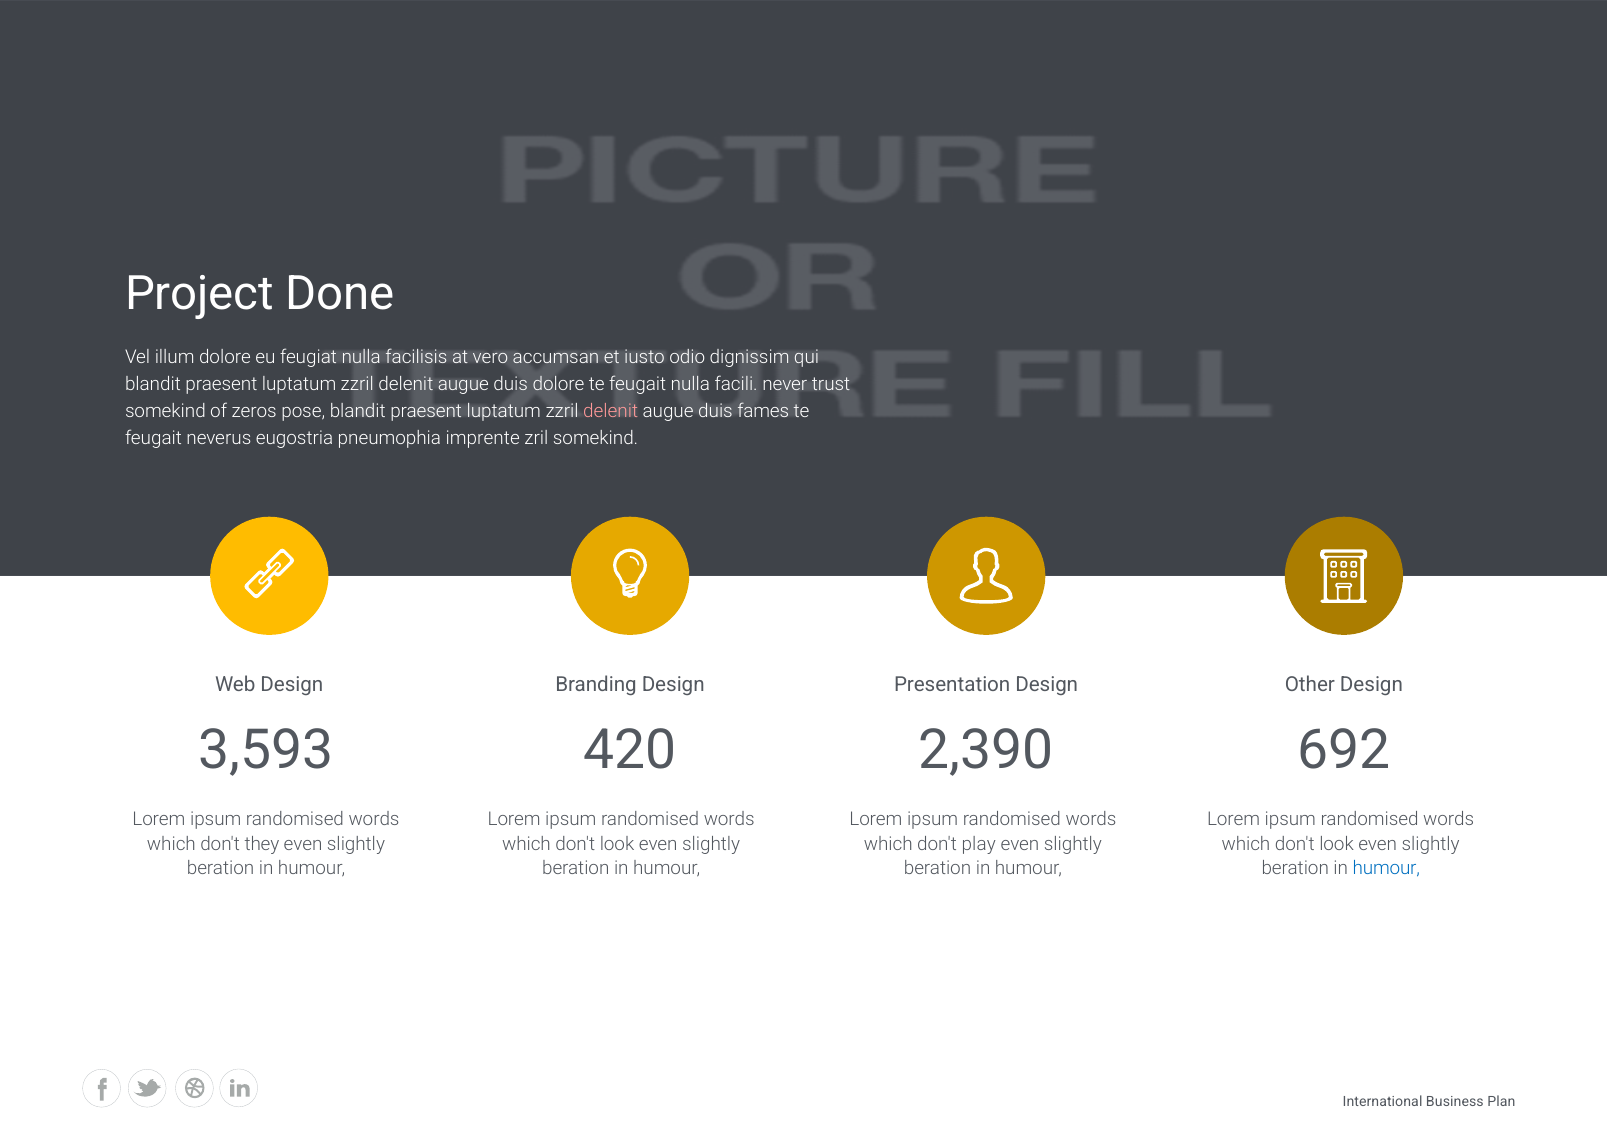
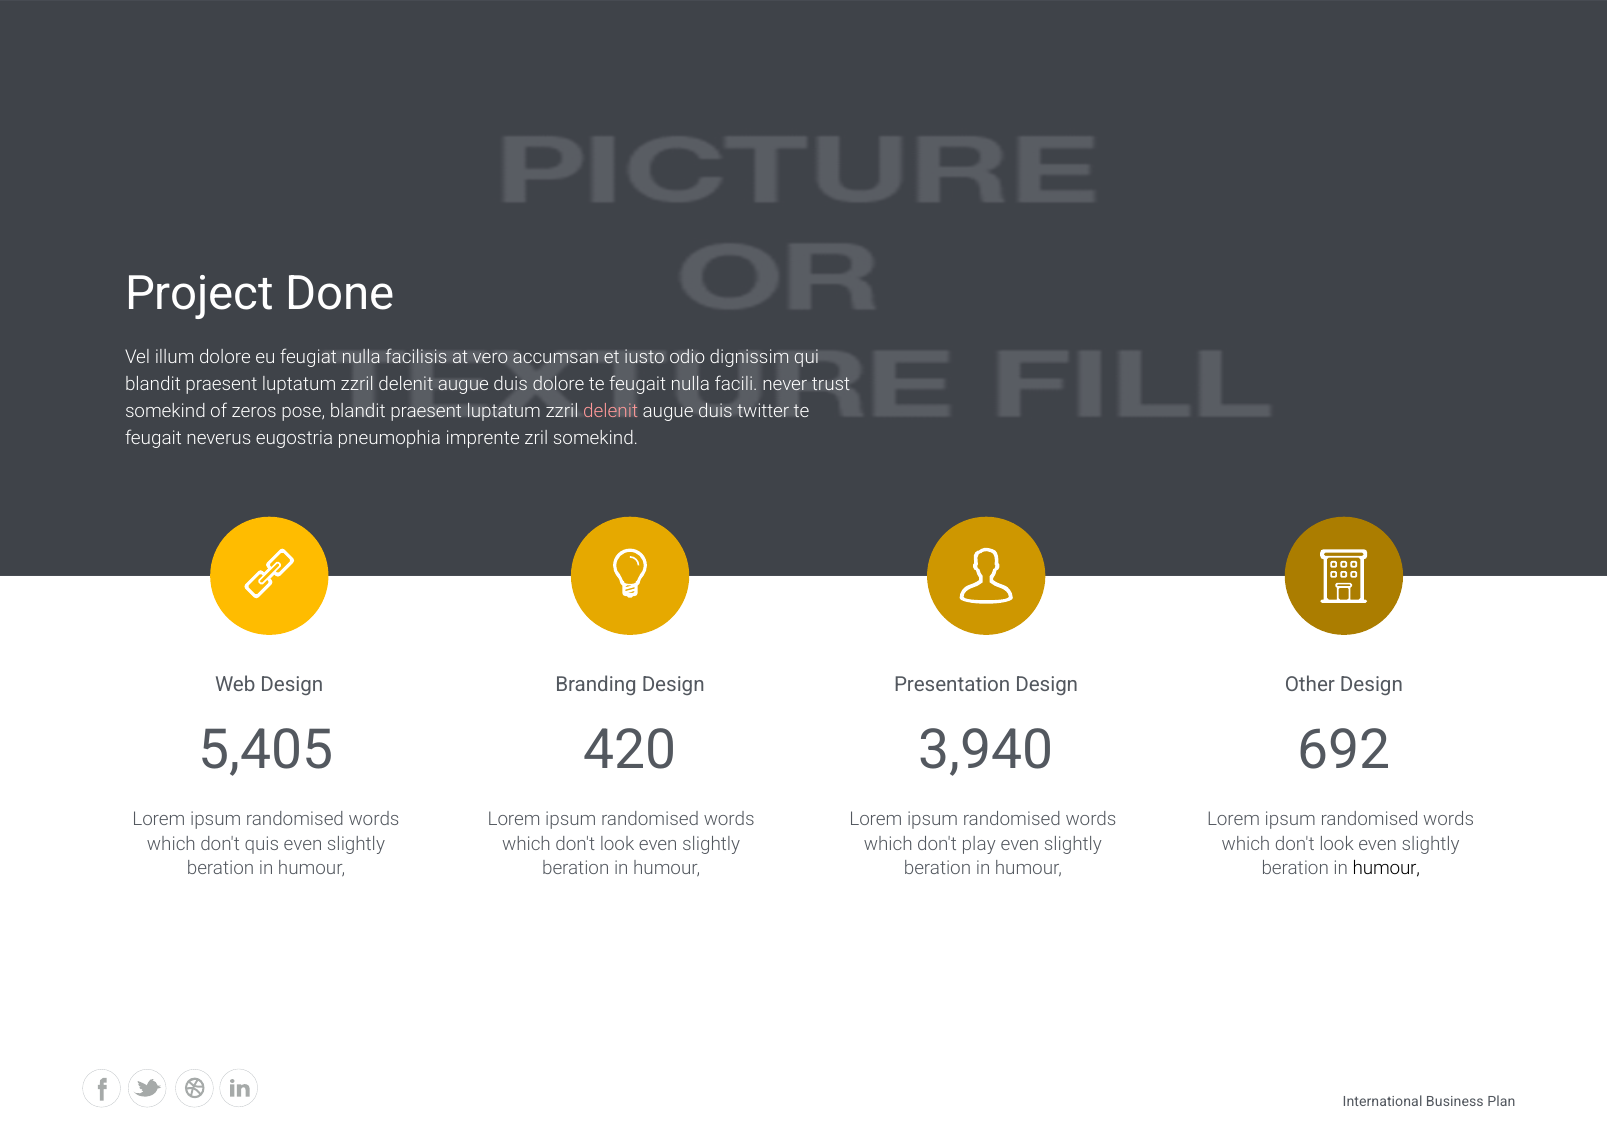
fames: fames -> twitter
3,593: 3,593 -> 5,405
2,390: 2,390 -> 3,940
they: they -> quis
humour at (1386, 869) colour: blue -> black
